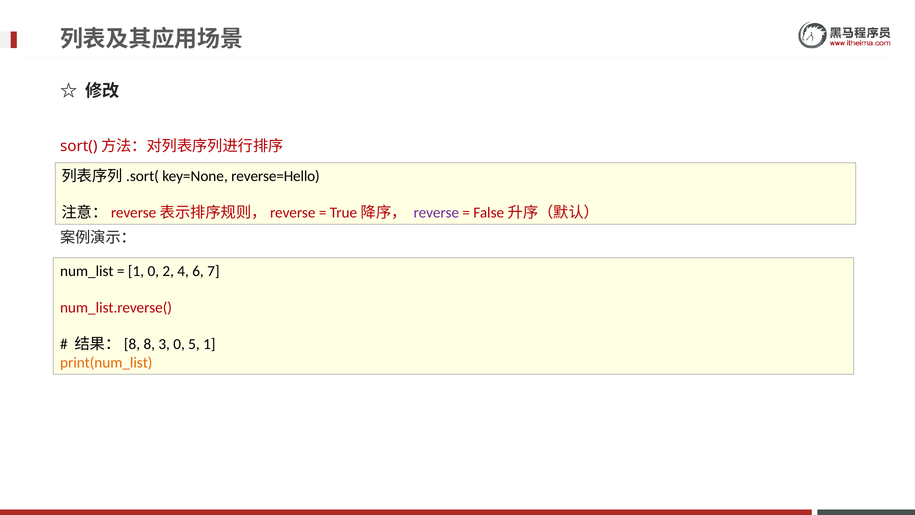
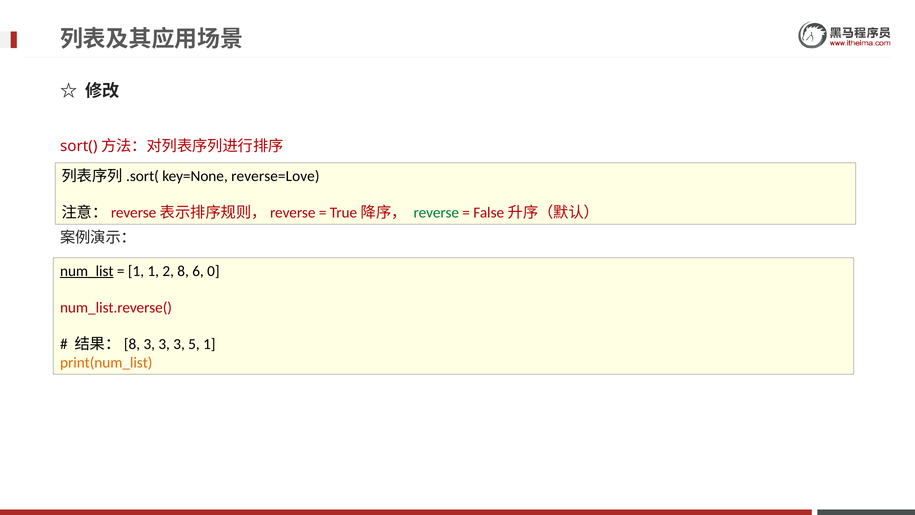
reverse=Hello: reverse=Hello -> reverse=Love
reverse colour: purple -> green
num_list underline: none -> present
1 0: 0 -> 1
4: 4 -> 8
7: 7 -> 0
8 at (149, 344): 8 -> 3
0 at (179, 344): 0 -> 3
